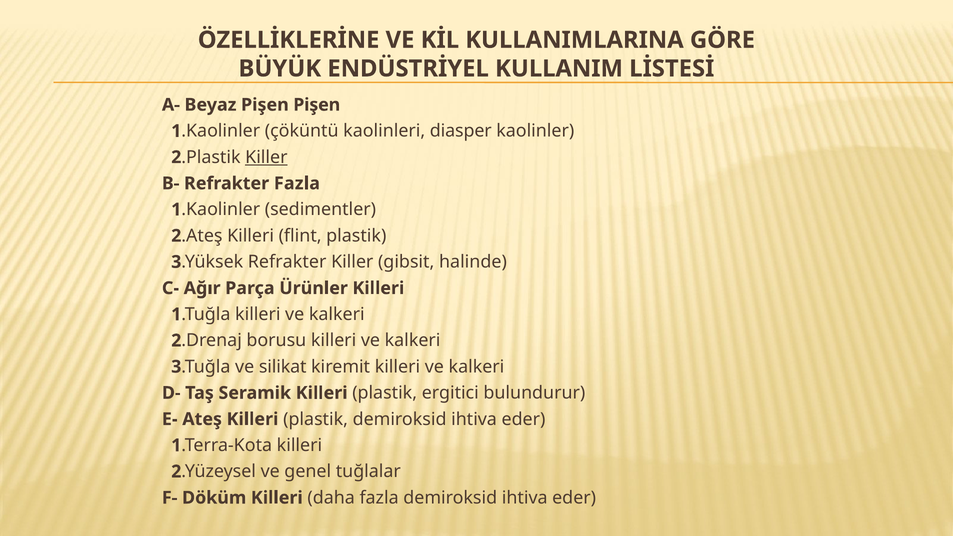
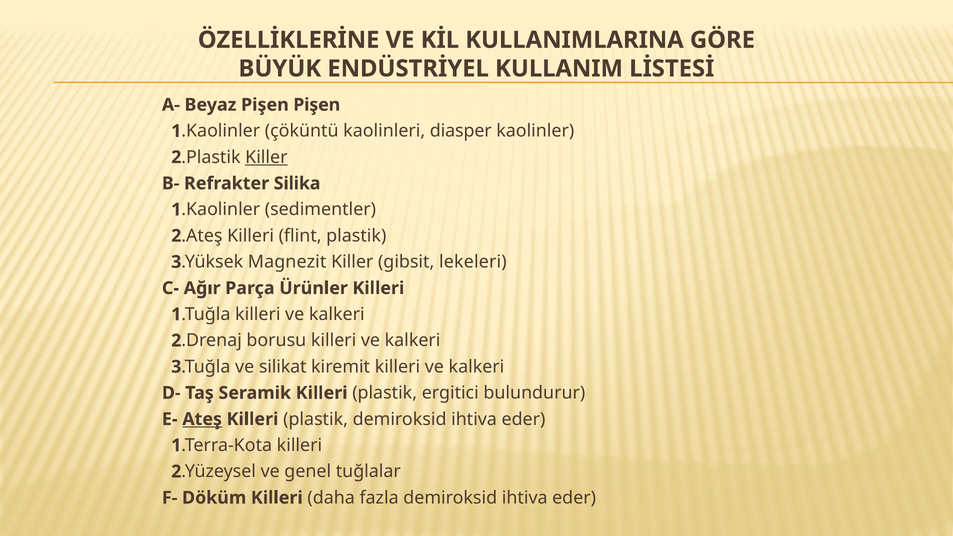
Refrakter Fazla: Fazla -> Silika
Refrakter at (287, 262): Refrakter -> Magnezit
halinde: halinde -> lekeleri
Ateş underline: none -> present
